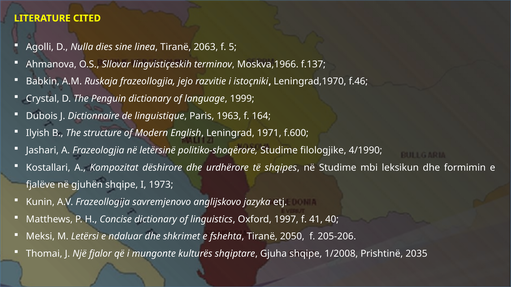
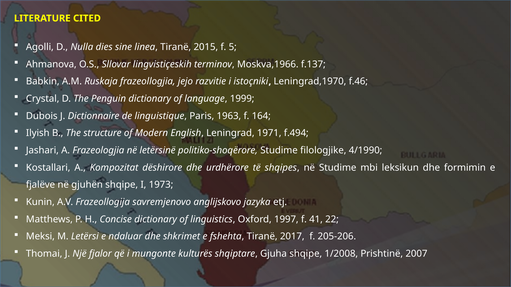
2063: 2063 -> 2015
f.600: f.600 -> f.494
40: 40 -> 22
2050: 2050 -> 2017
2035: 2035 -> 2007
